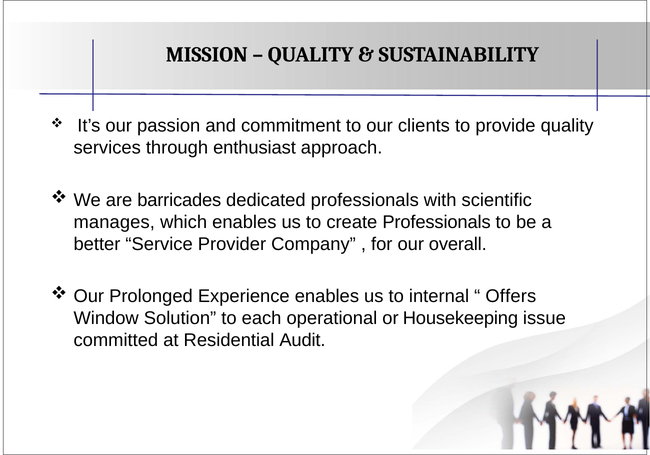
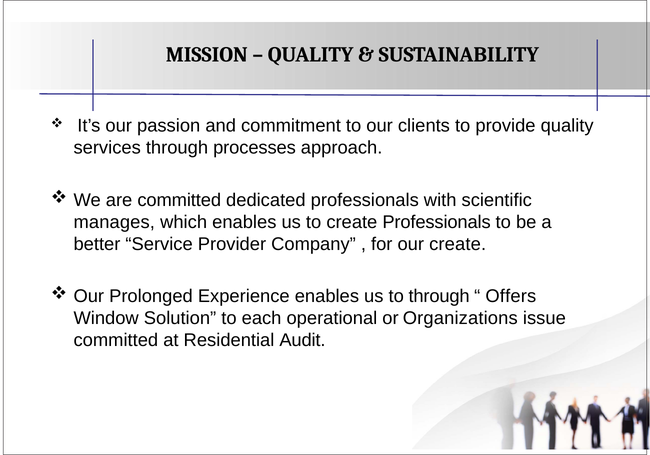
enthusiast: enthusiast -> processes
are barricades: barricades -> committed
our overall: overall -> create
to internal: internal -> through
Housekeeping: Housekeeping -> Organizations
